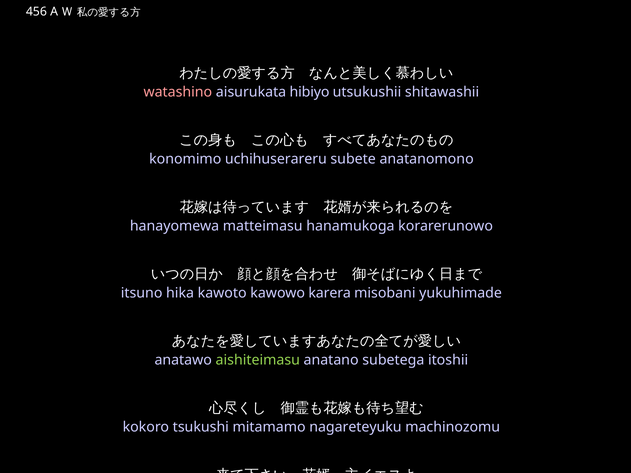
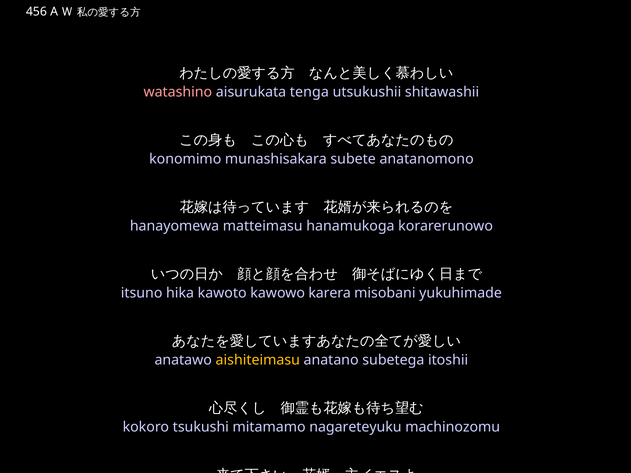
hibiyo: hibiyo -> tenga
uchihuserareru: uchihuserareru -> munashisakara
aishiteimasu colour: light green -> yellow
